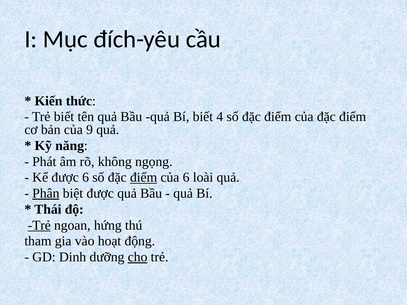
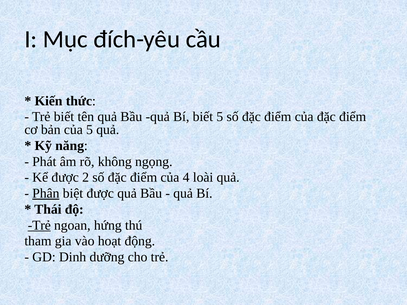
biết 4: 4 -> 5
của 9: 9 -> 5
được 6: 6 -> 2
điểm at (144, 178) underline: present -> none
của 6: 6 -> 4
cho underline: present -> none
